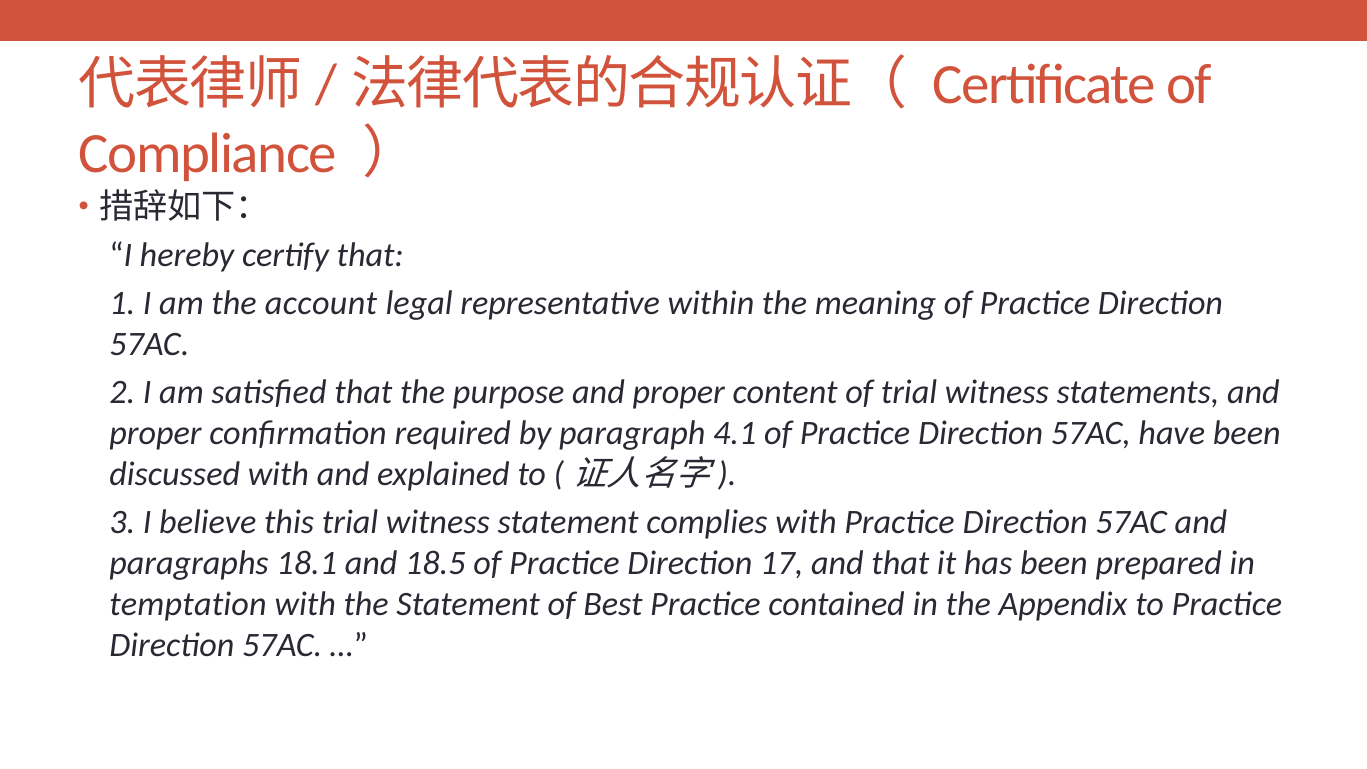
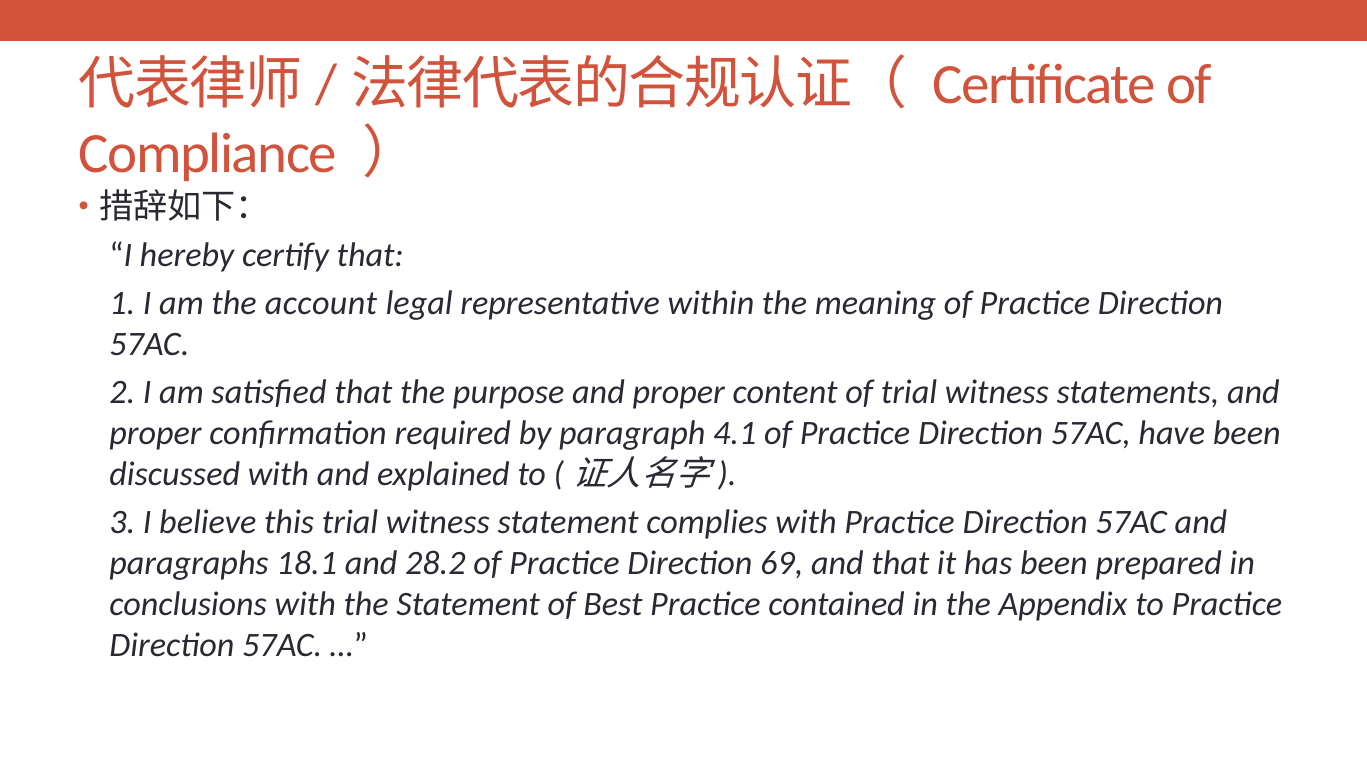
18.5: 18.5 -> 28.2
17: 17 -> 69
temptation: temptation -> conclusions
